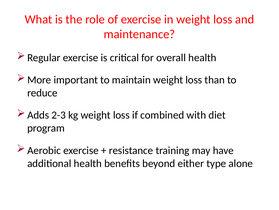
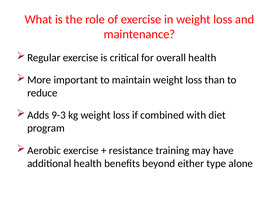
2-3: 2-3 -> 9-3
